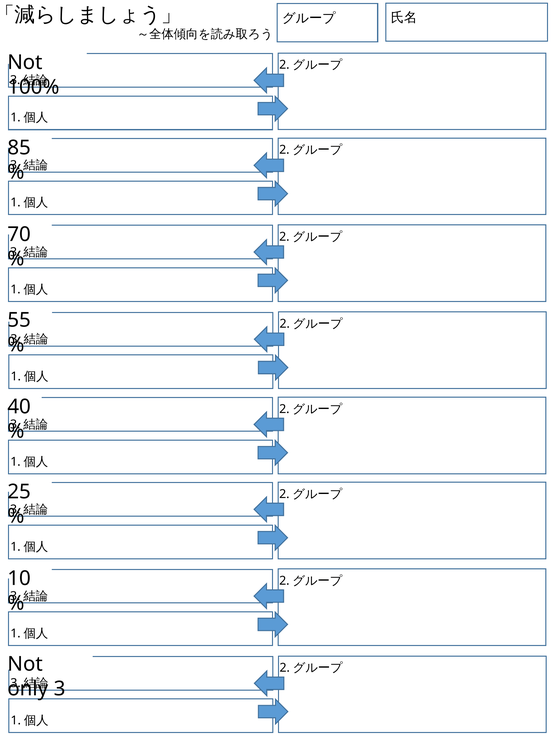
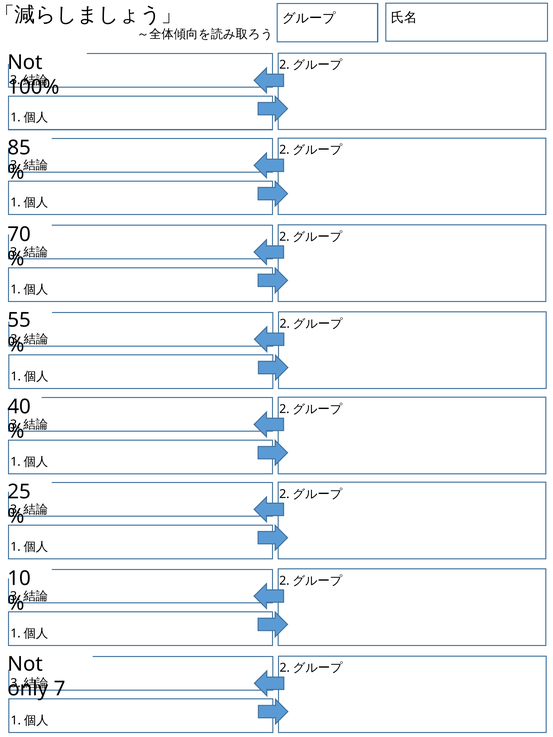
3: 3 -> 7
